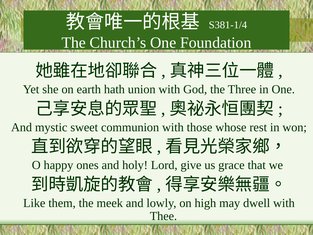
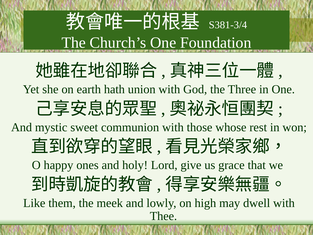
S381-1/4: S381-1/4 -> S381-3/4
